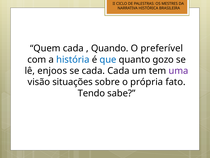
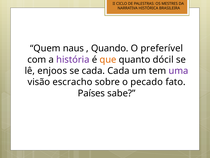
Quem cada: cada -> naus
história colour: blue -> purple
que colour: blue -> orange
gozo: gozo -> dócil
situações: situações -> escracho
própria: própria -> pecado
Tendo: Tendo -> Países
